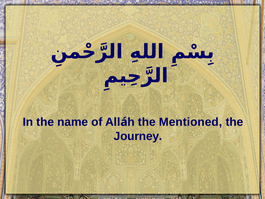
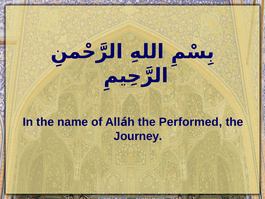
Mentioned: Mentioned -> Performed
